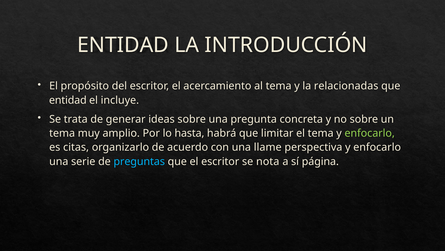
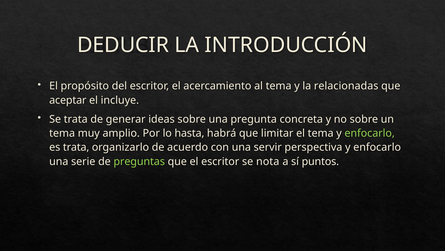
ENTIDAD at (123, 45): ENTIDAD -> DEDUCIR
entidad at (68, 100): entidad -> aceptar
es citas: citas -> trata
llame: llame -> servir
preguntas colour: light blue -> light green
página: página -> puntos
